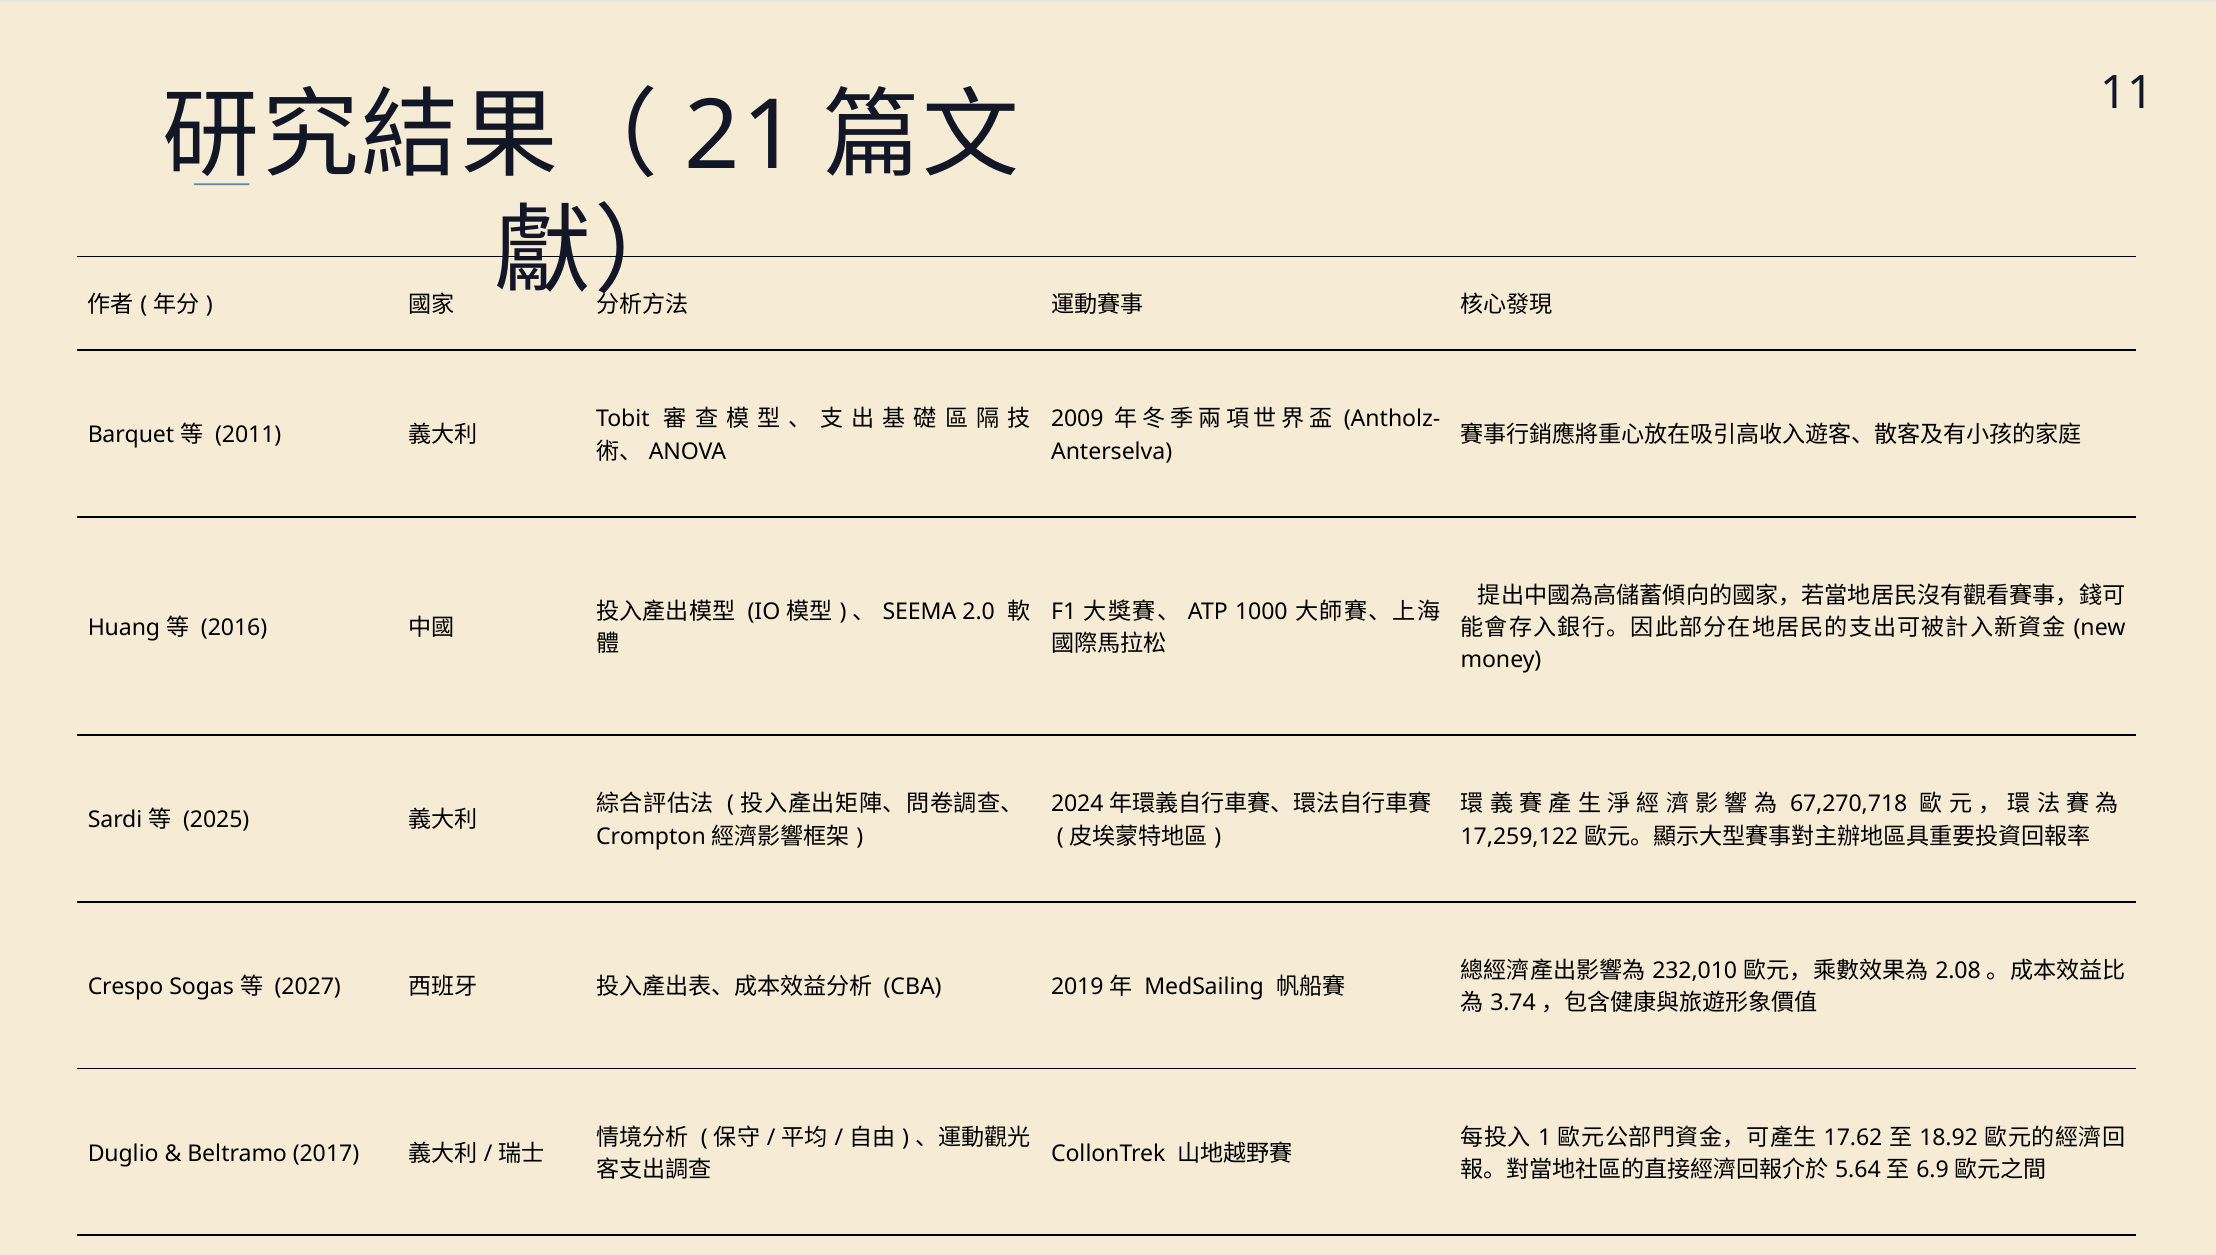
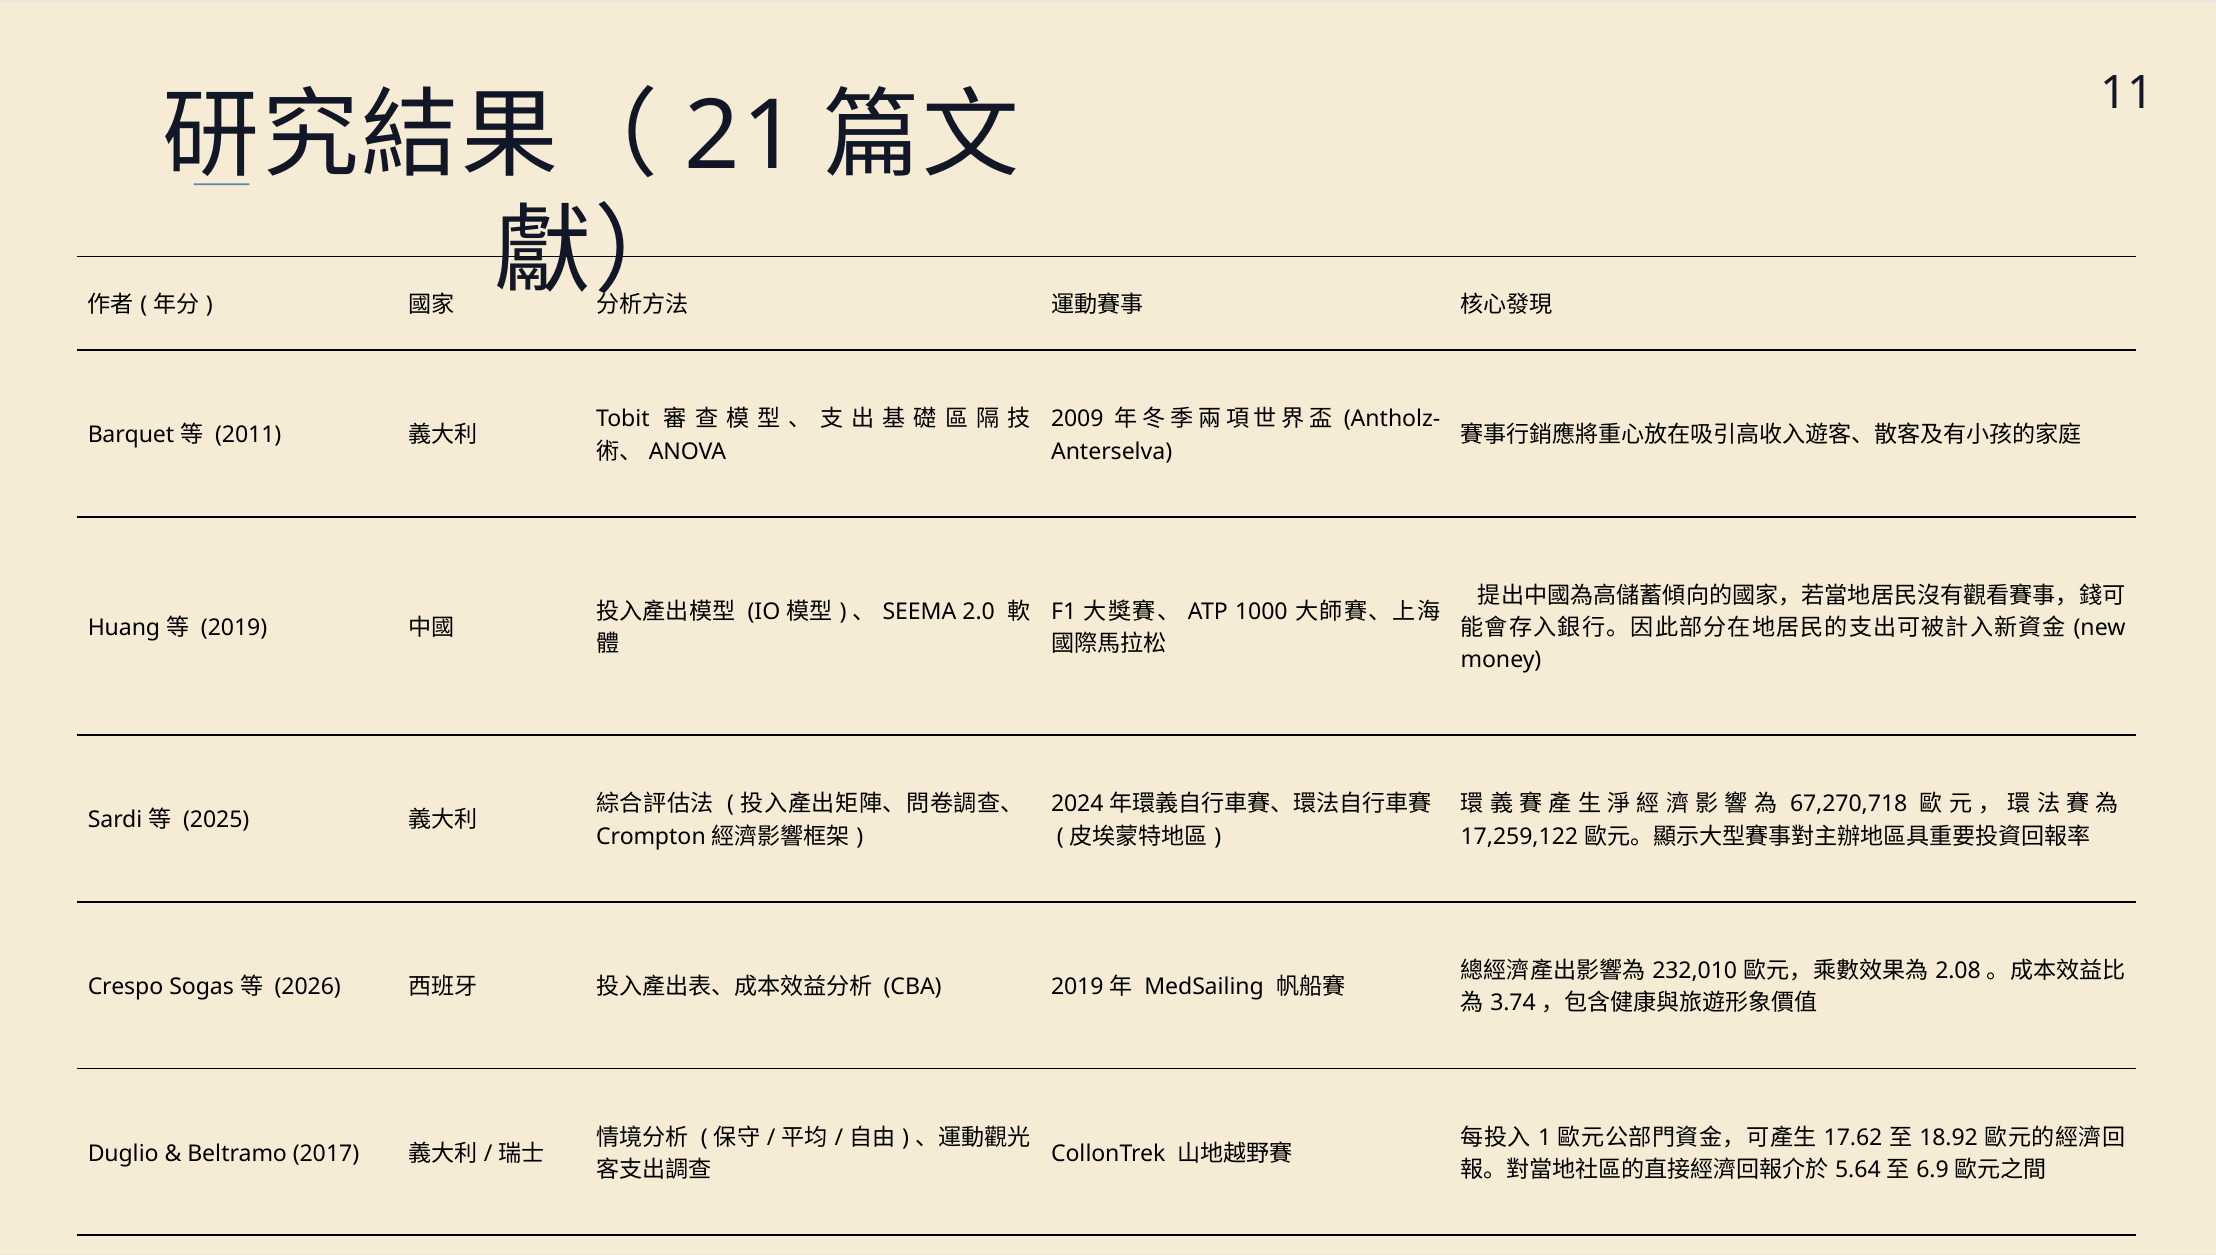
2016 at (234, 628): 2016 -> 2019
2027: 2027 -> 2026
